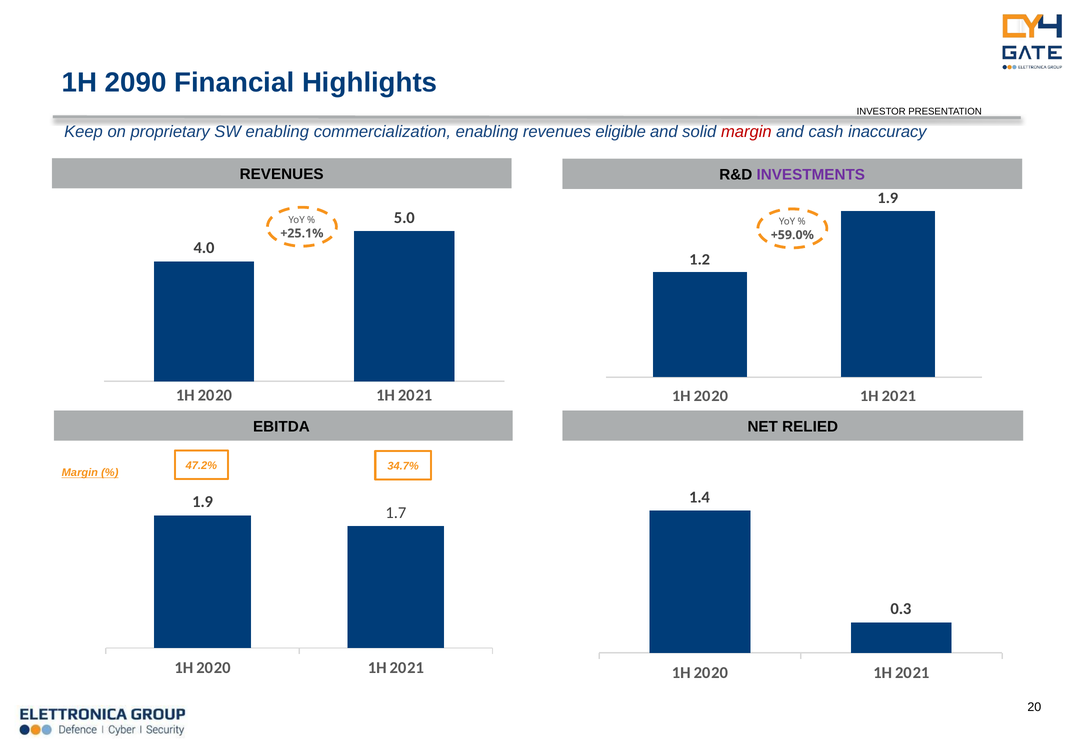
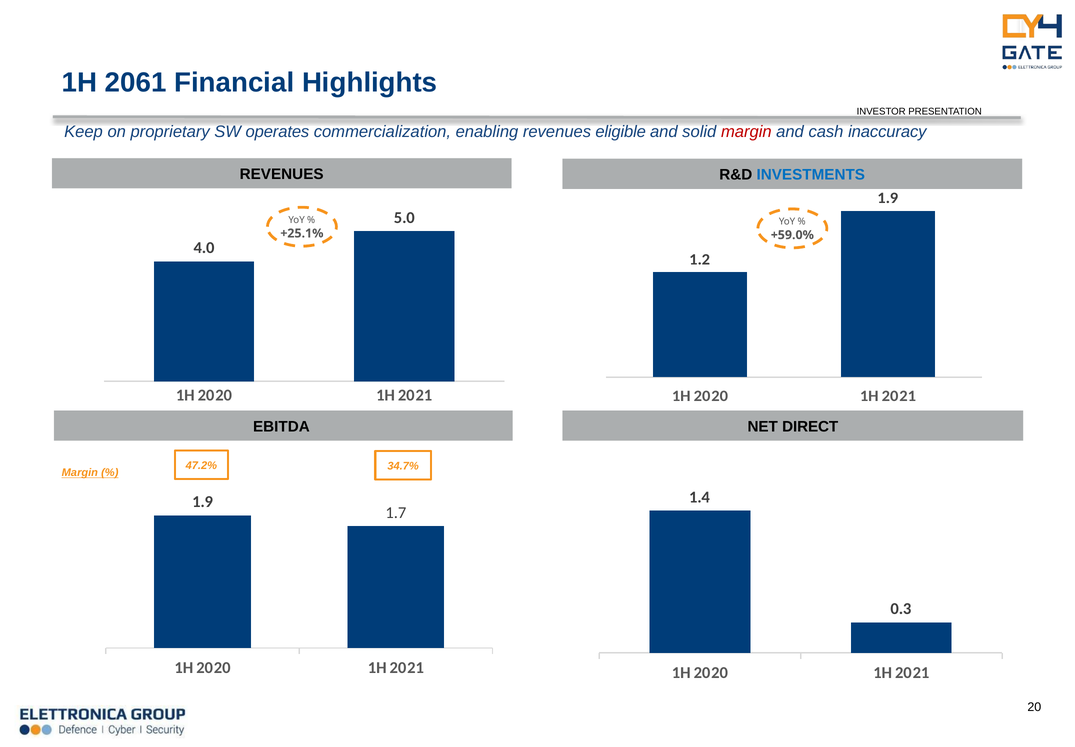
2090: 2090 -> 2061
SW enabling: enabling -> operates
INVESTMENTS colour: purple -> blue
RELIED: RELIED -> DIRECT
